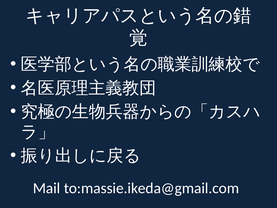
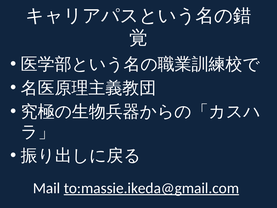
to:massie.ikeda@gmail.com underline: none -> present
